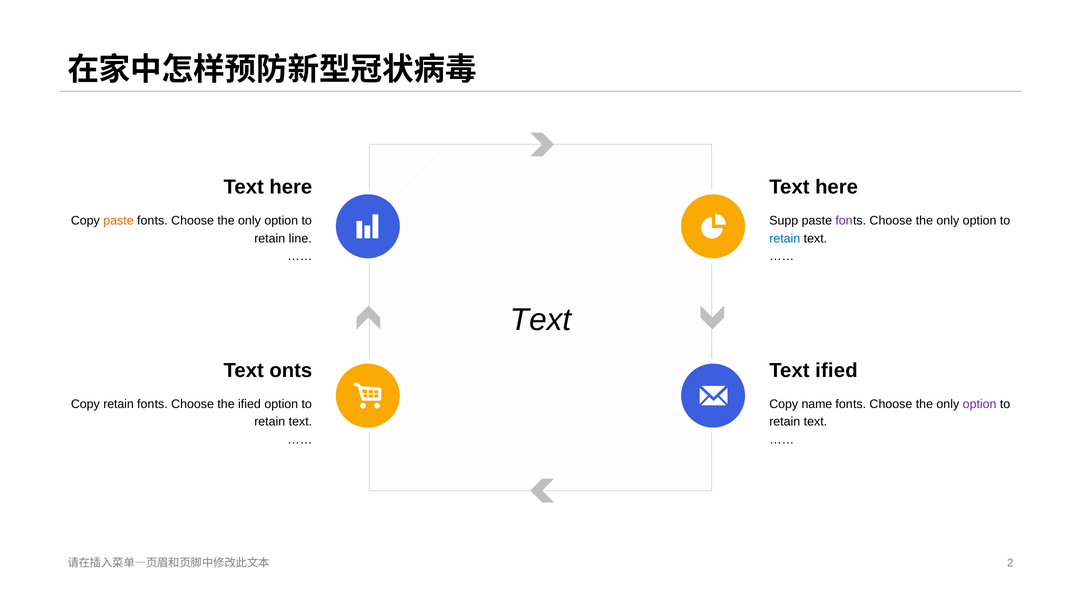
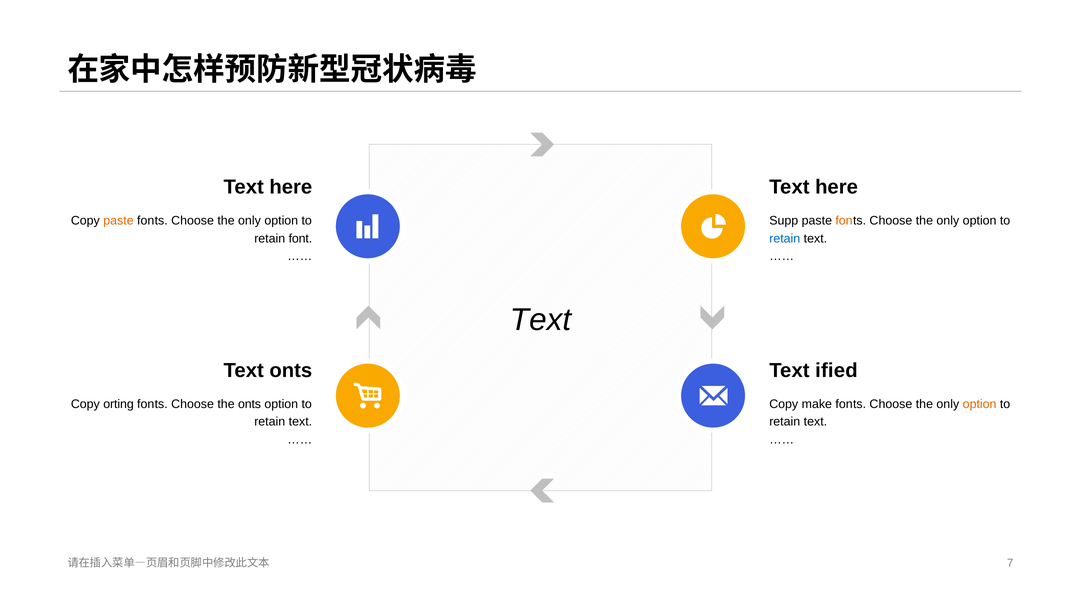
fon at (844, 221) colour: purple -> orange
line: line -> font
Copy retain: retain -> orting
the ified: ified -> onts
name: name -> make
option at (980, 404) colour: purple -> orange
2: 2 -> 7
